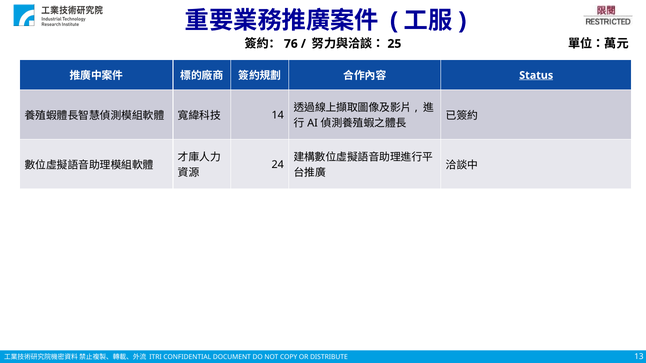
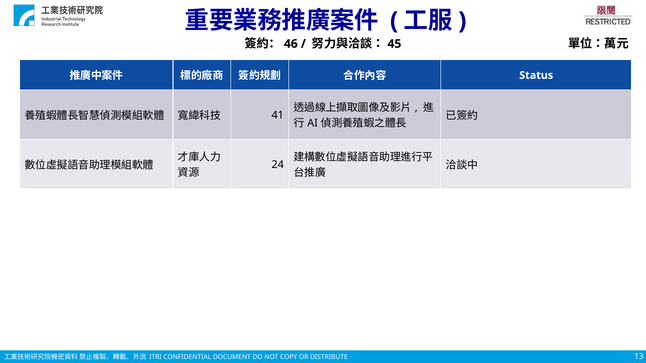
76: 76 -> 46
25: 25 -> 45
Status underline: present -> none
14: 14 -> 41
